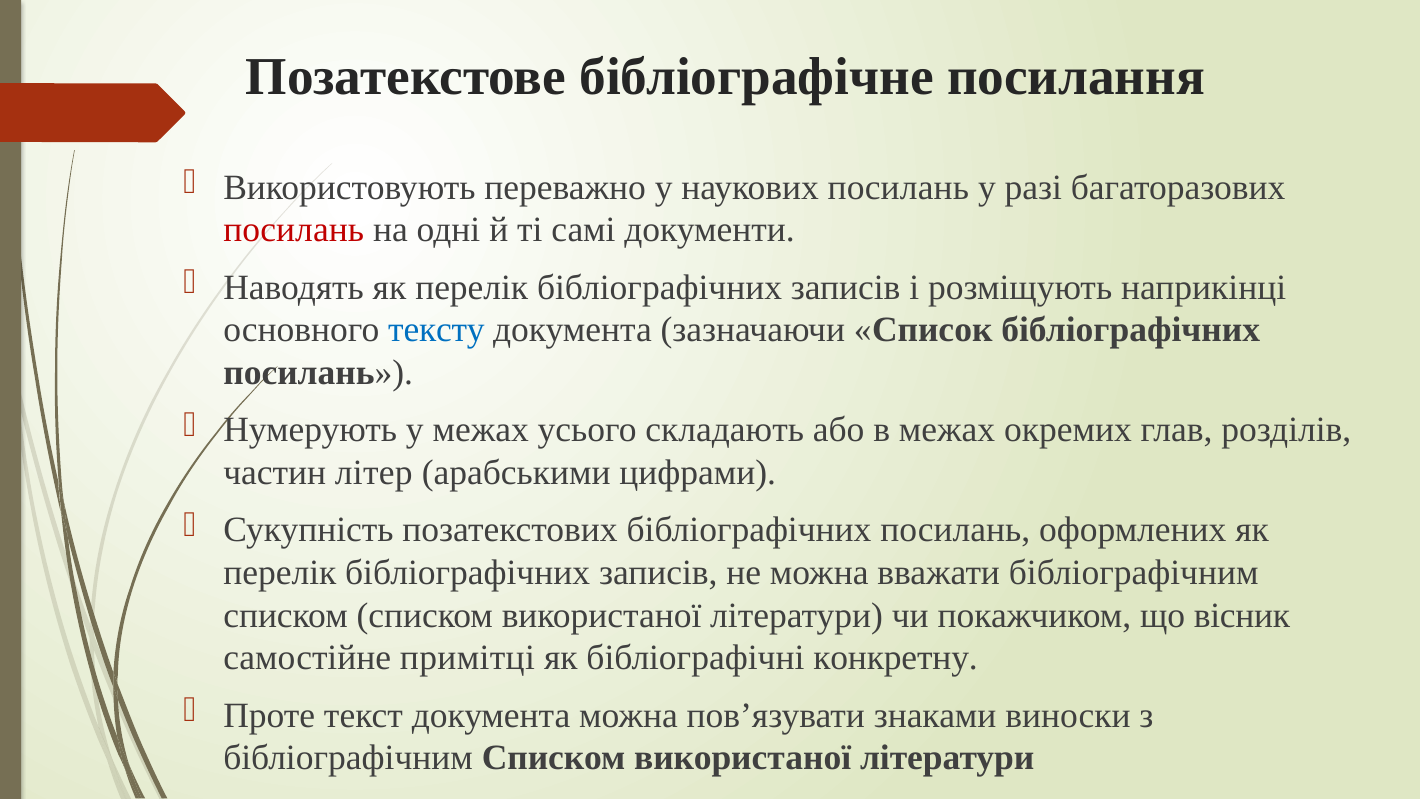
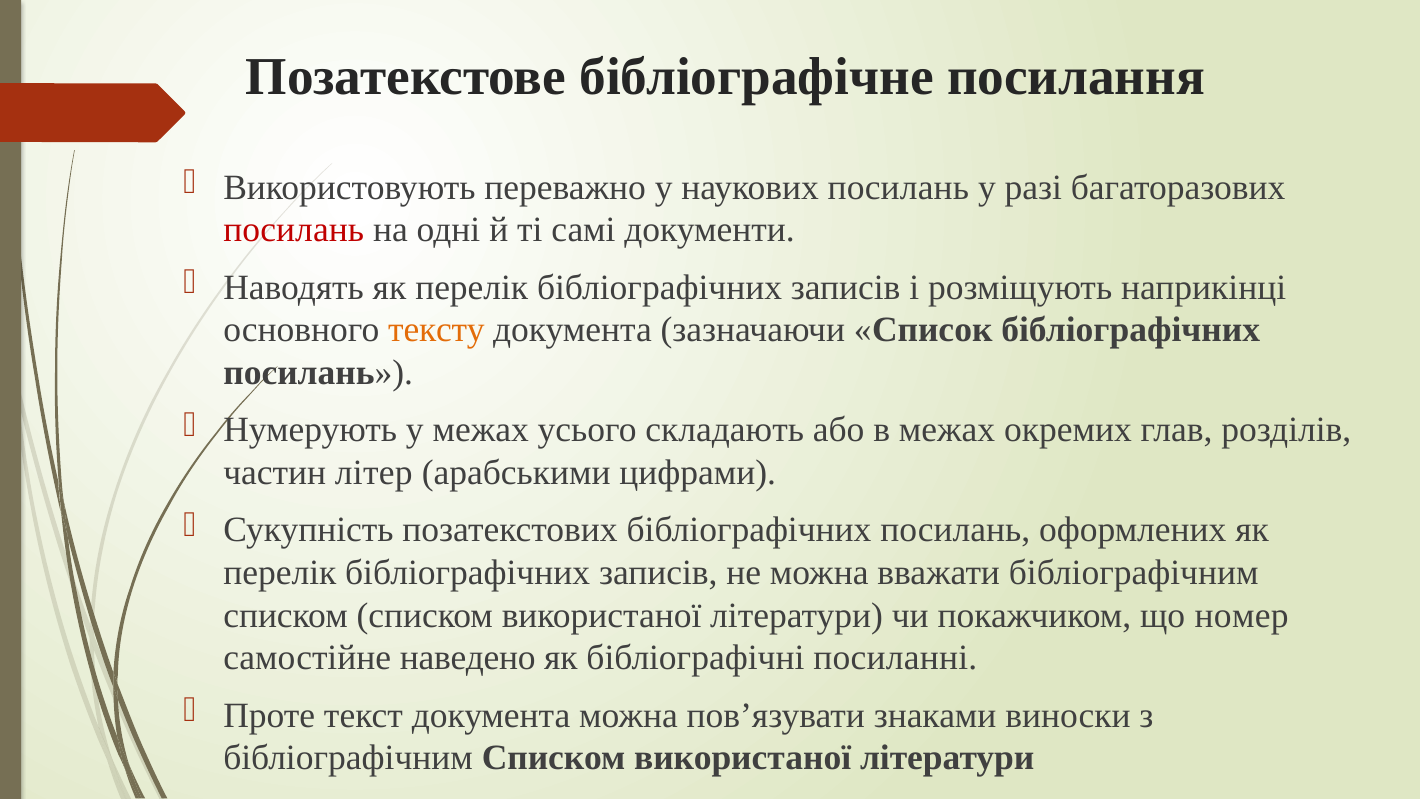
тексту colour: blue -> orange
вісник: вісник -> номер
примітці: примітці -> наведено
конкретну: конкретну -> посиланні
